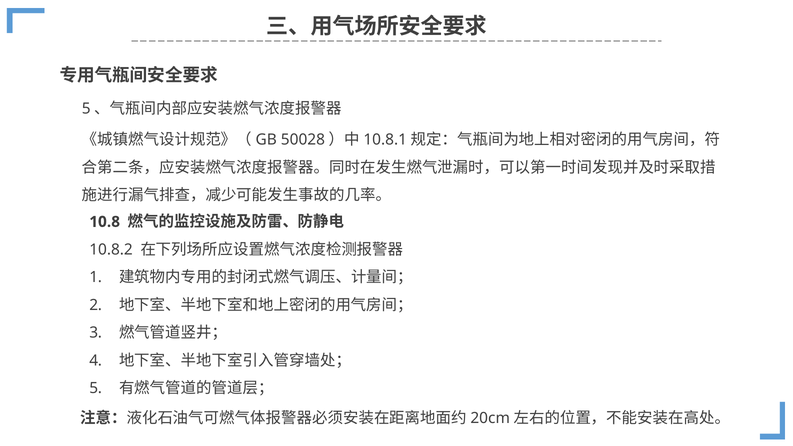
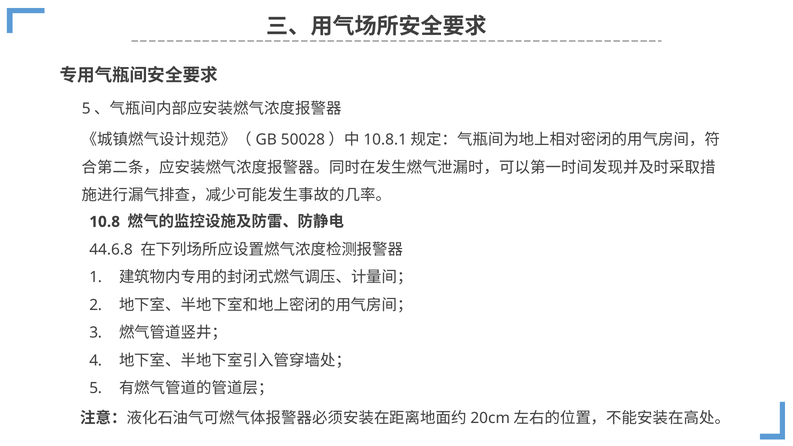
10.8.2: 10.8.2 -> 44.6.8
